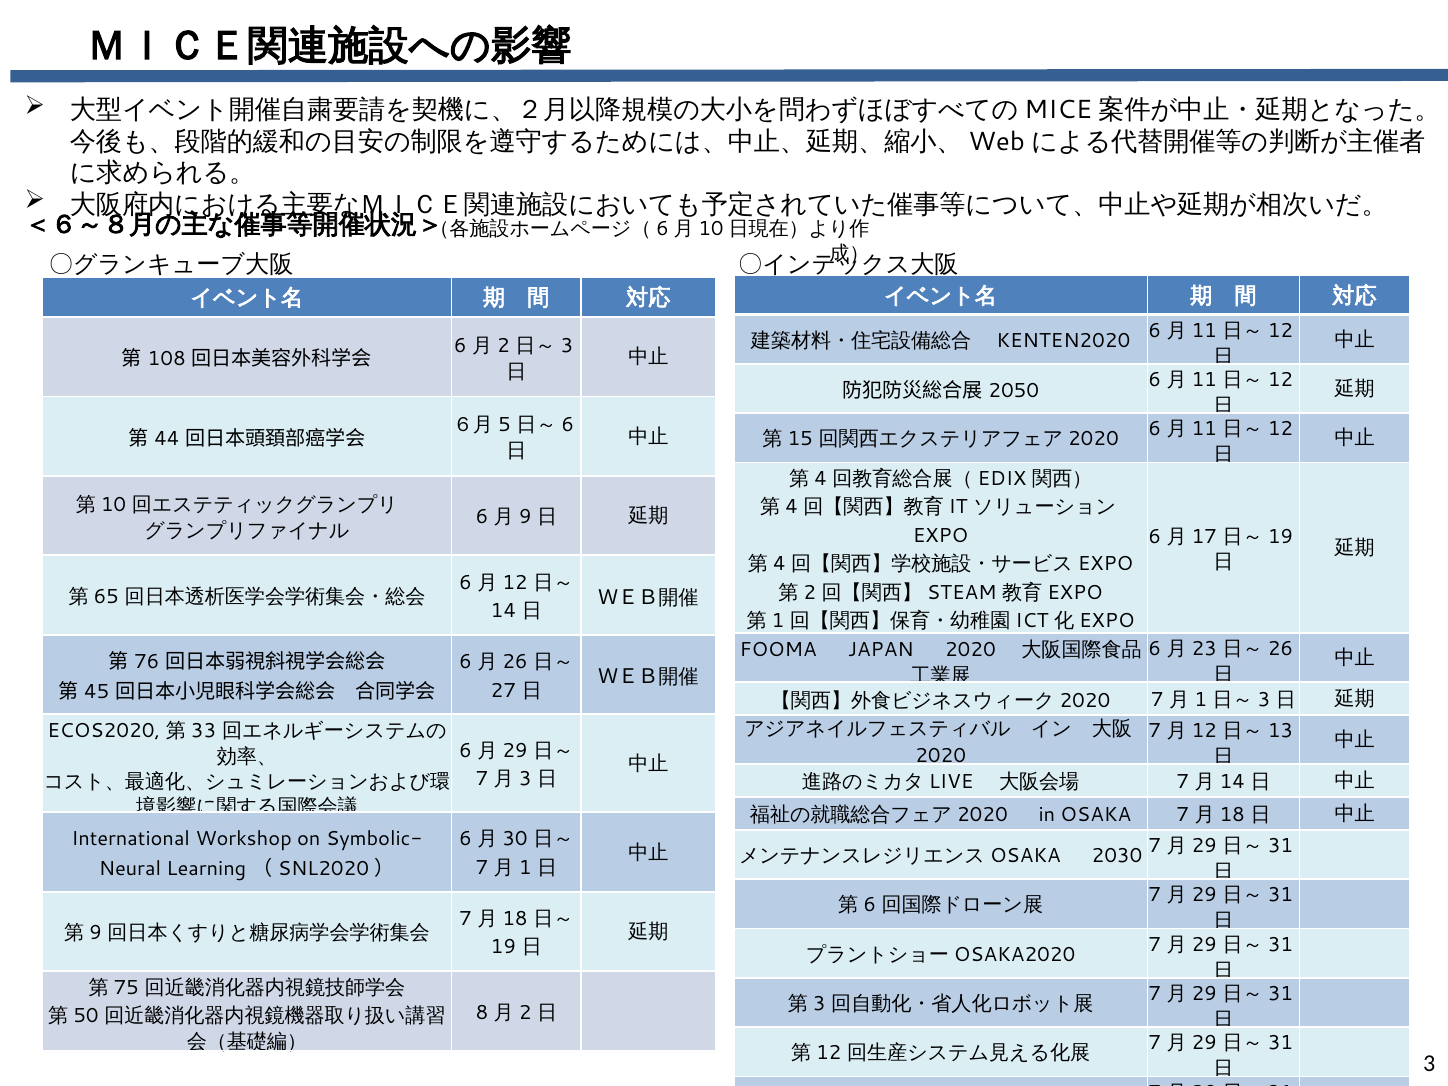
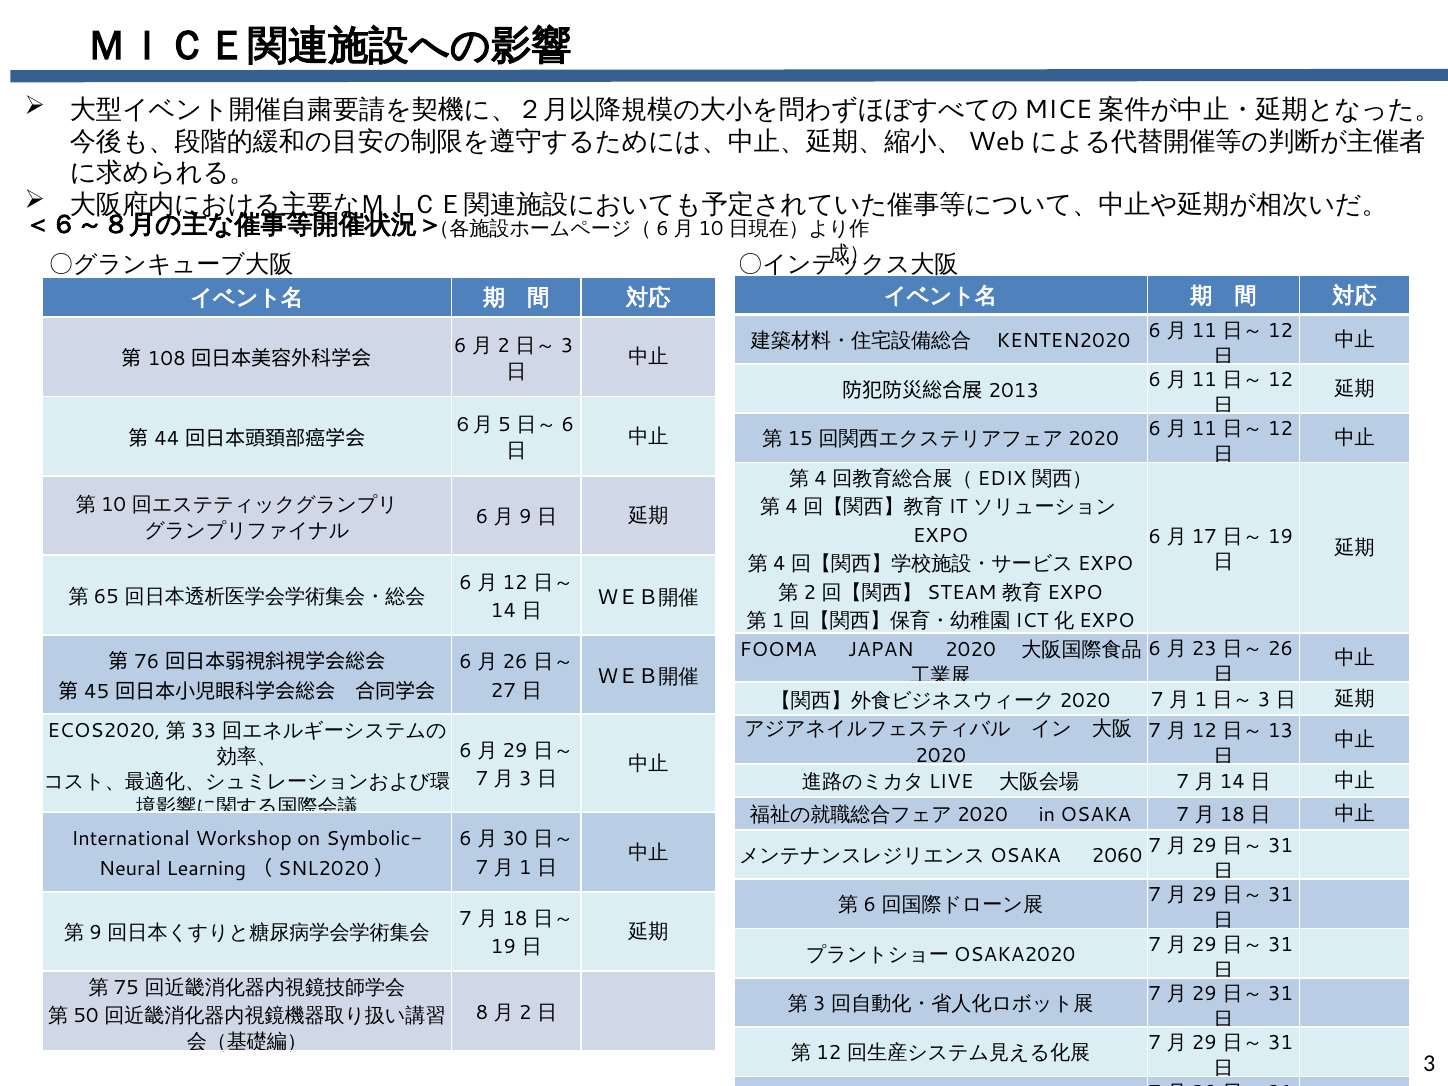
2050: 2050 -> 2013
2030: 2030 -> 2060
